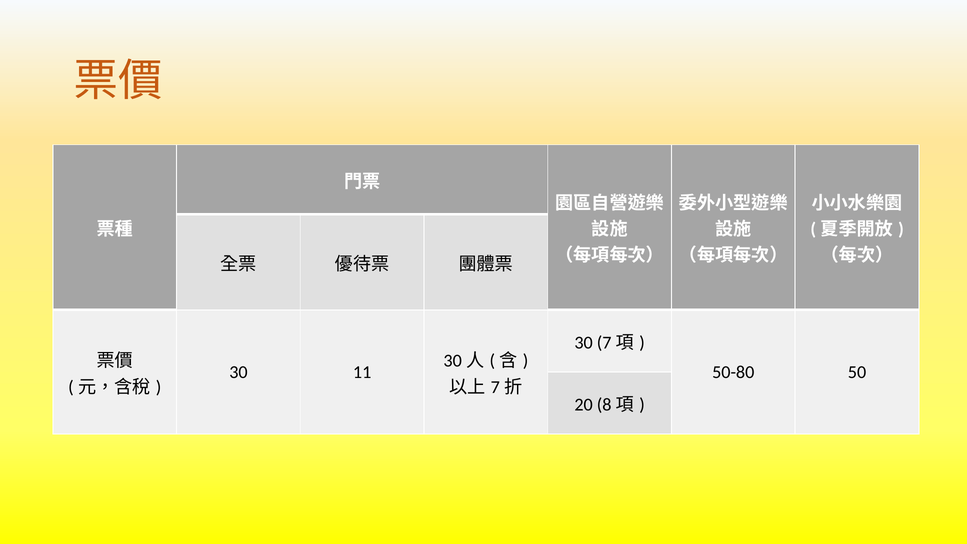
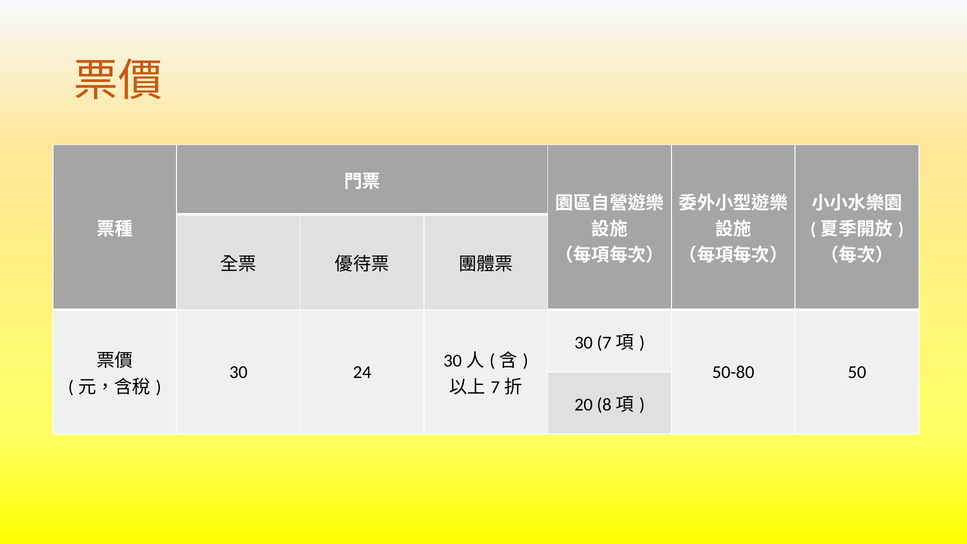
11: 11 -> 24
